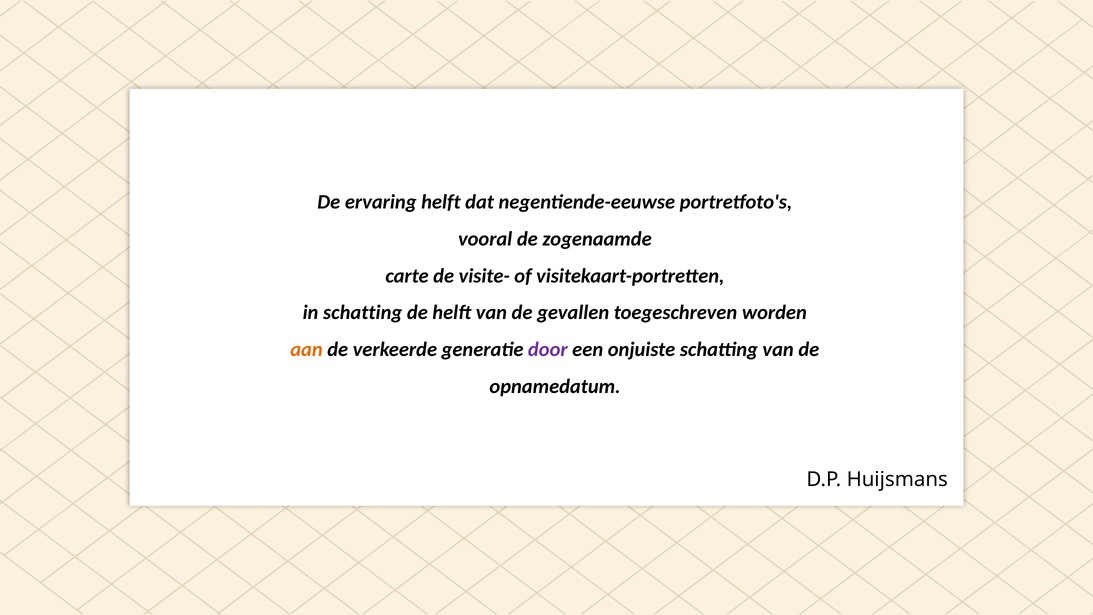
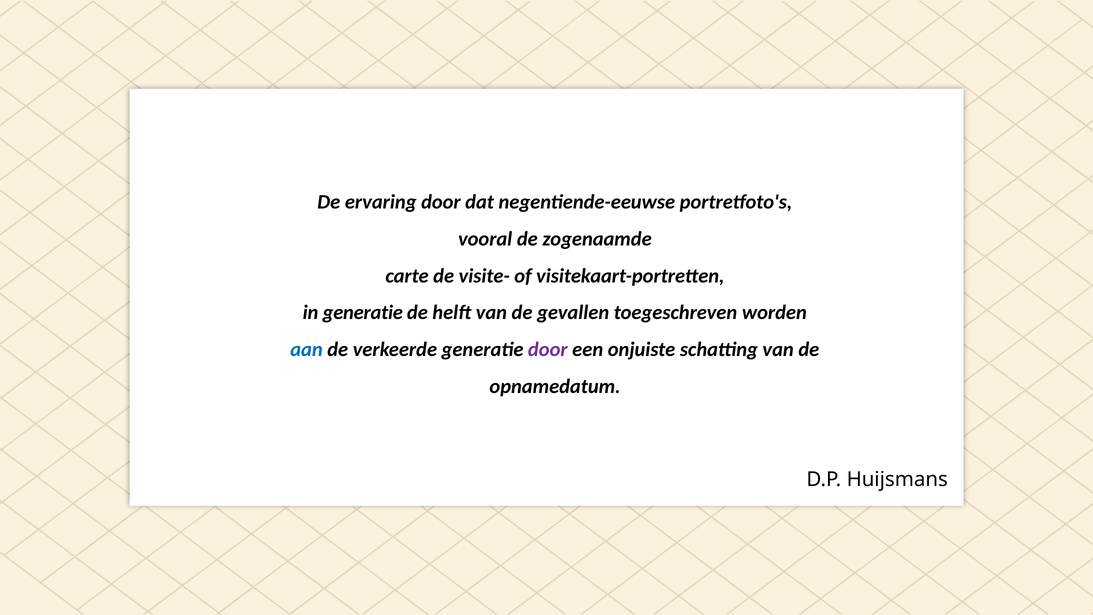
ervaring helft: helft -> door
in schatting: schatting -> generatie
aan colour: orange -> blue
